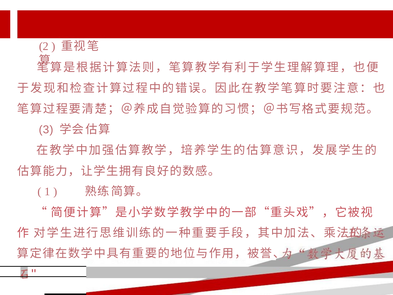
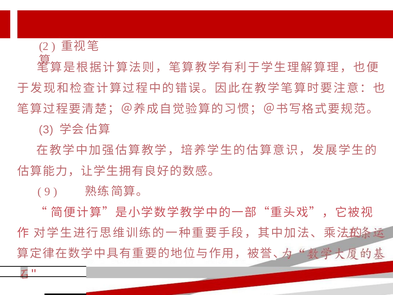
1: 1 -> 9
